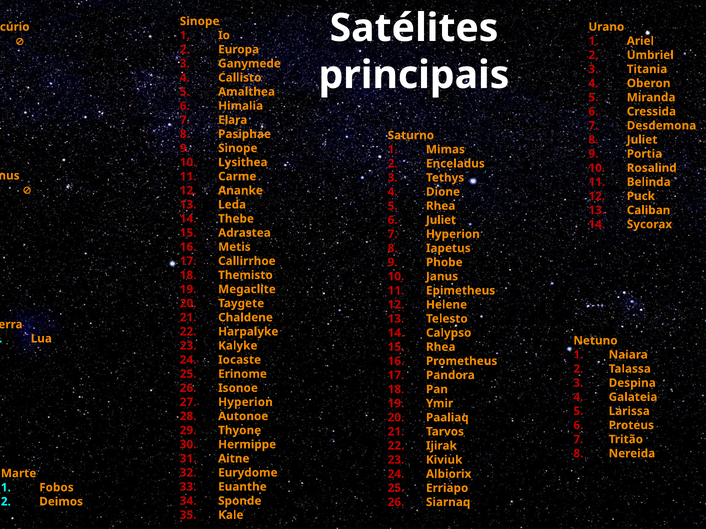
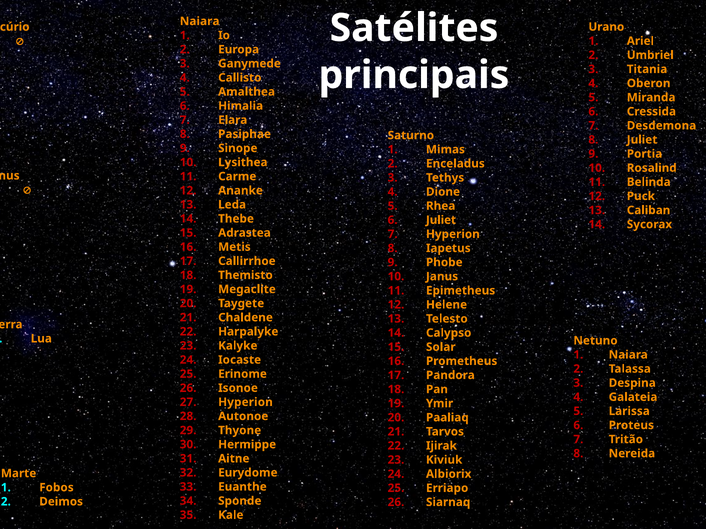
Sinope at (200, 21): Sinope -> Naiara
Rhea at (441, 347): Rhea -> Solar
